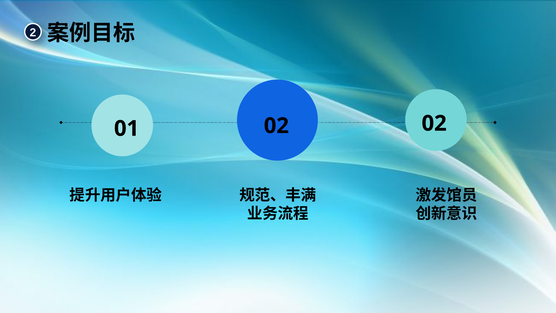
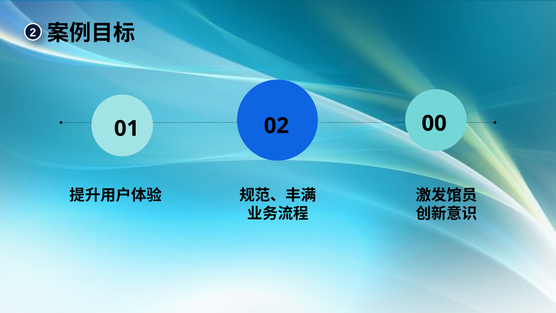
02 02: 02 -> 00
